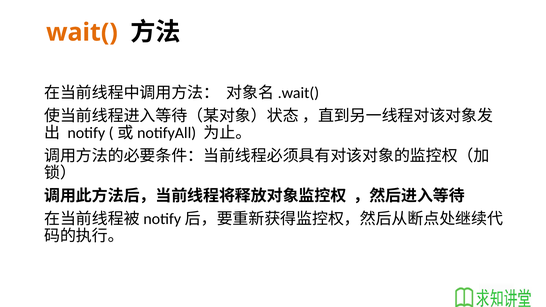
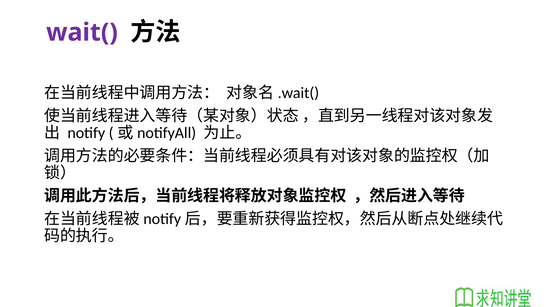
wait( colour: orange -> purple
